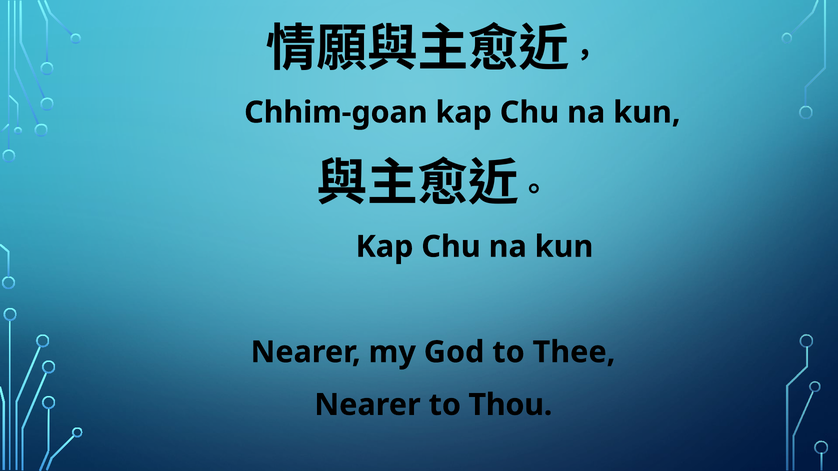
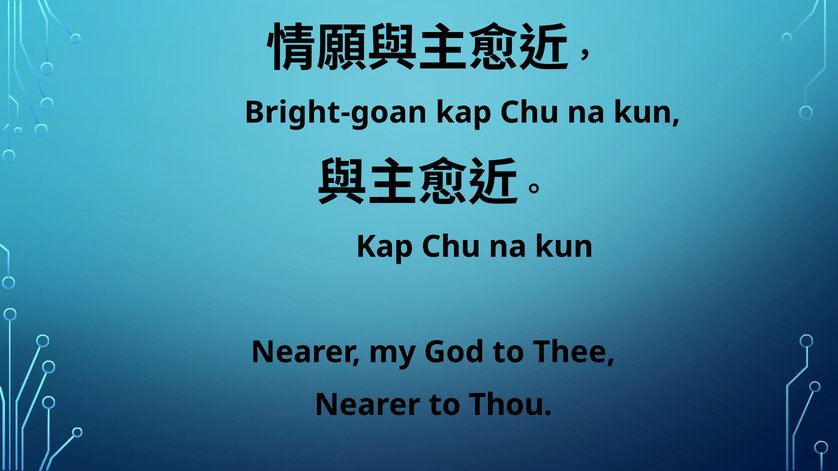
Chhim-goan: Chhim-goan -> Bright-goan
